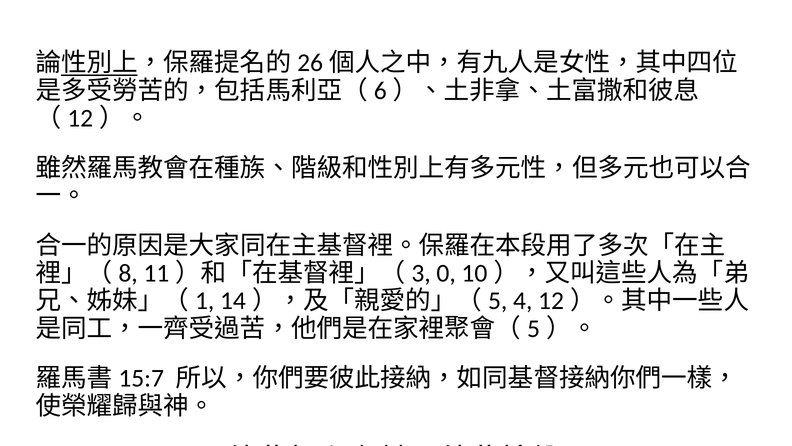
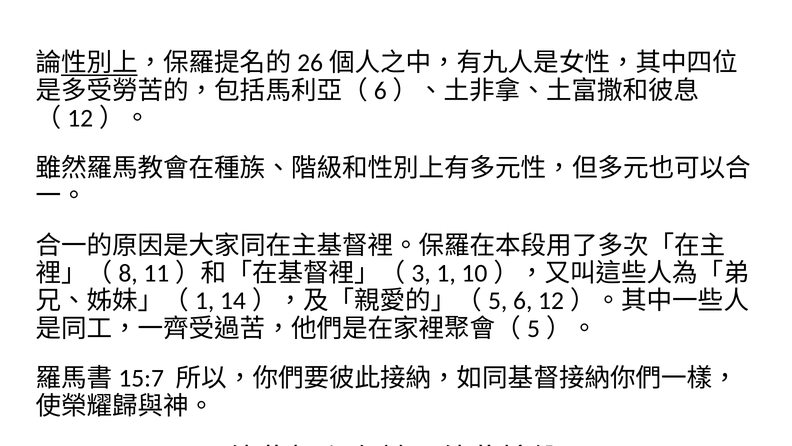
0: 0 -> 1
4: 4 -> 6
